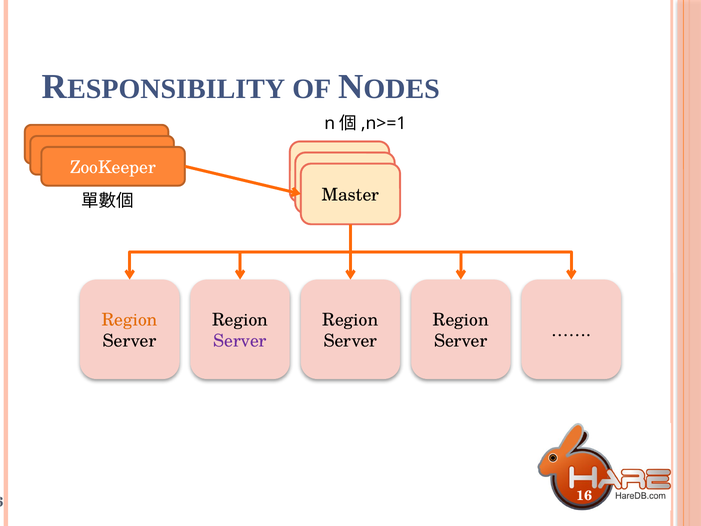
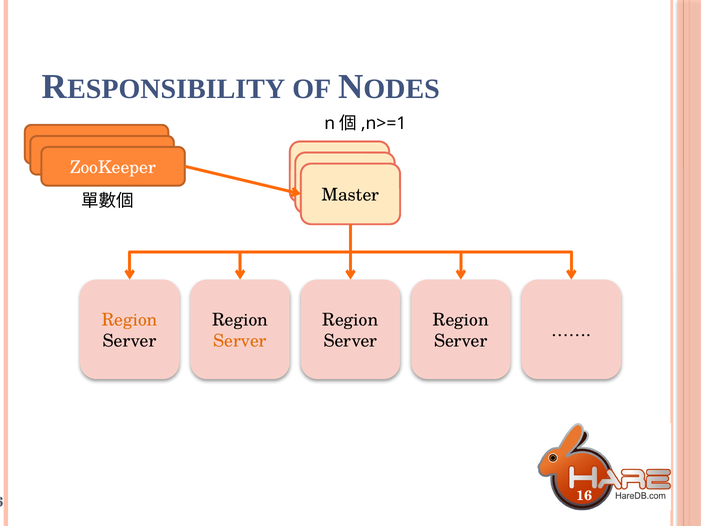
Server at (240, 341) colour: purple -> orange
